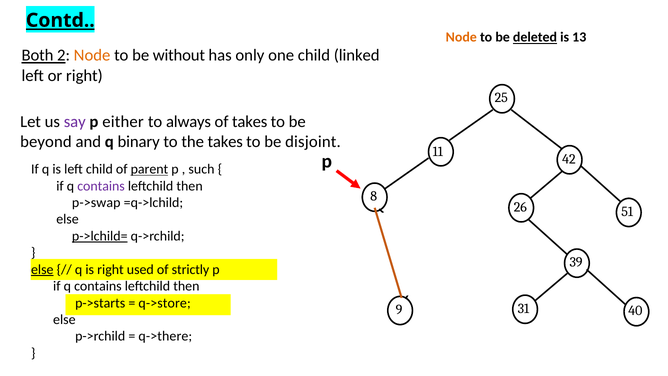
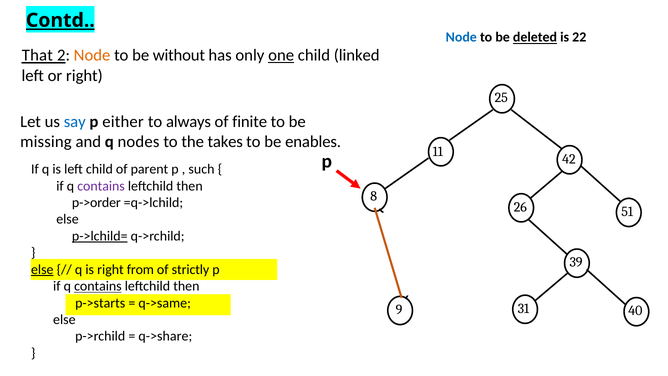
Node at (461, 37) colour: orange -> blue
13: 13 -> 22
Both: Both -> That
one underline: none -> present
say colour: purple -> blue
of takes: takes -> finite
beyond: beyond -> missing
binary: binary -> nodes
disjoint: disjoint -> enables
parent underline: present -> none
p->swap: p->swap -> p->order
used: used -> from
contains at (98, 286) underline: none -> present
q->store: q->store -> q->same
q->there: q->there -> q->share
